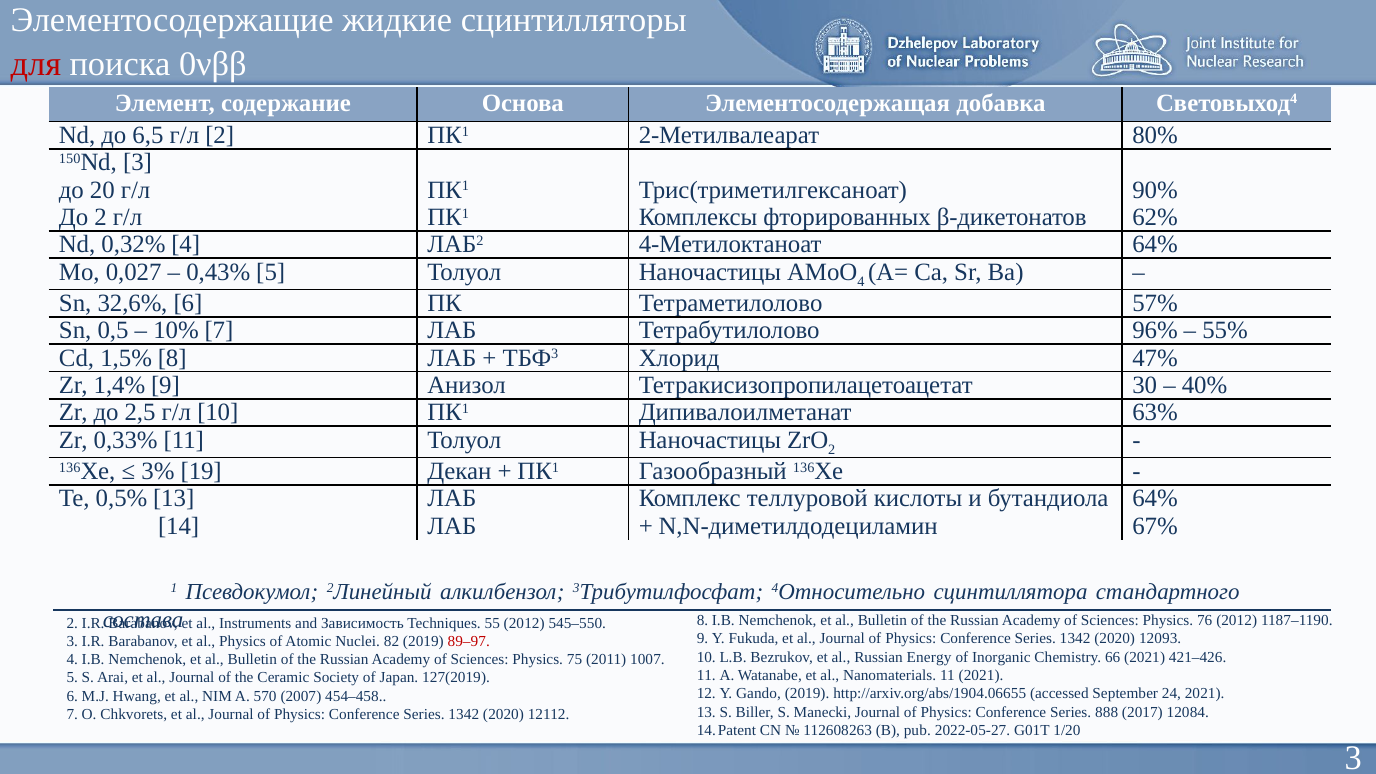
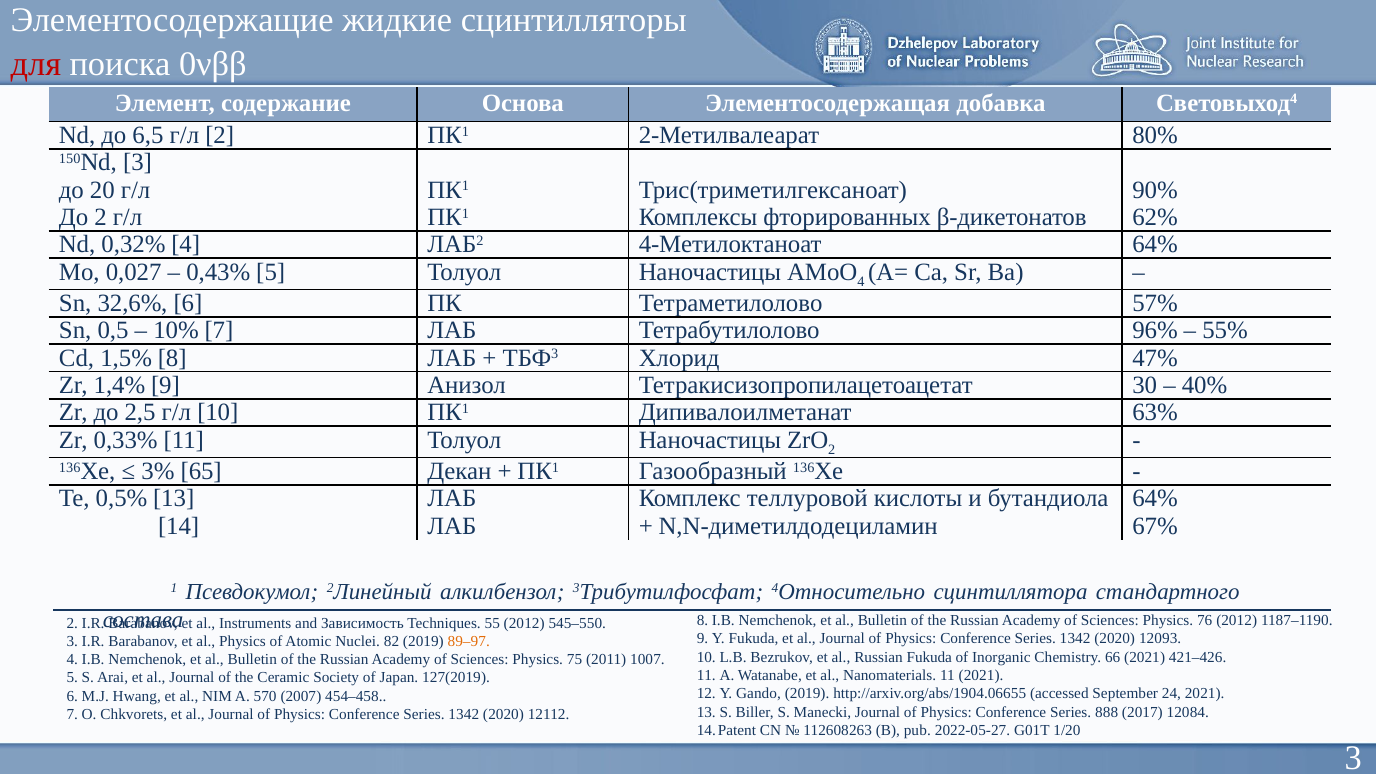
19: 19 -> 65
89–97 colour: red -> orange
Russian Energy: Energy -> Fukuda
